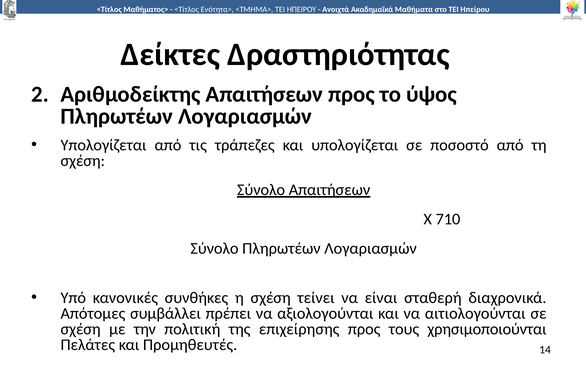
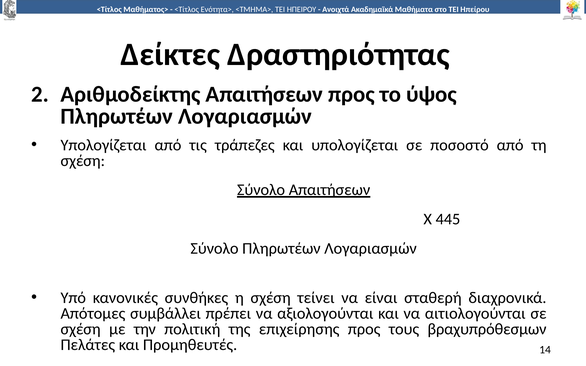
710: 710 -> 445
χρησιμοποιούνται: χρησιμοποιούνται -> βραχυπρόθεσμων
